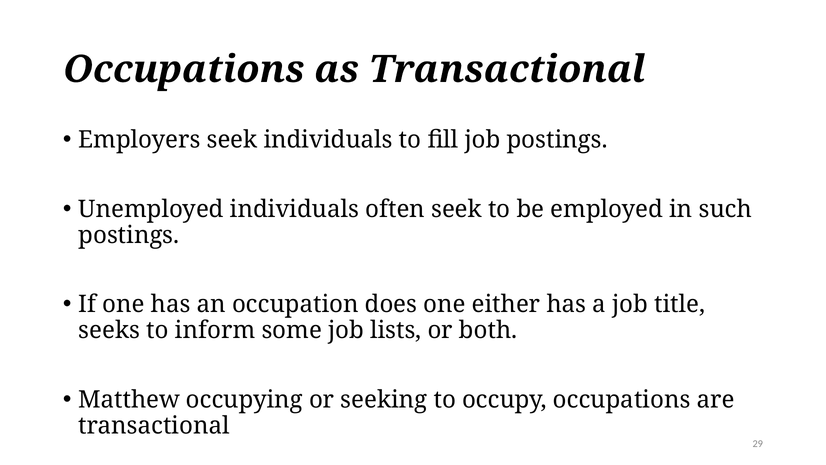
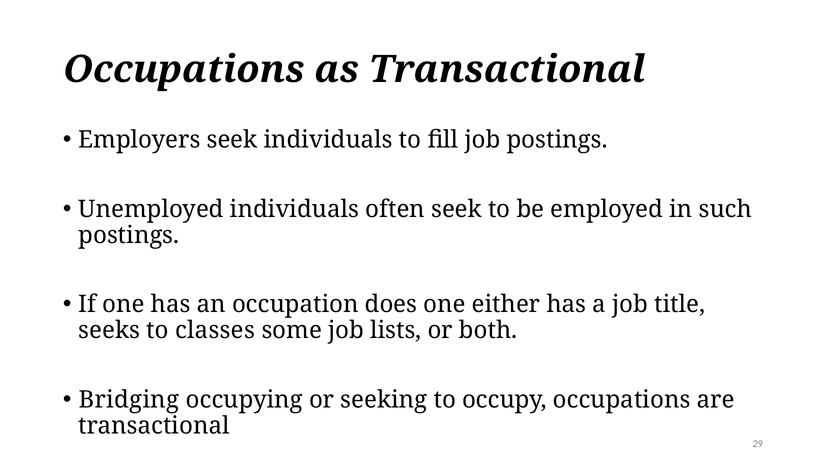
inform: inform -> classes
Matthew: Matthew -> Bridging
